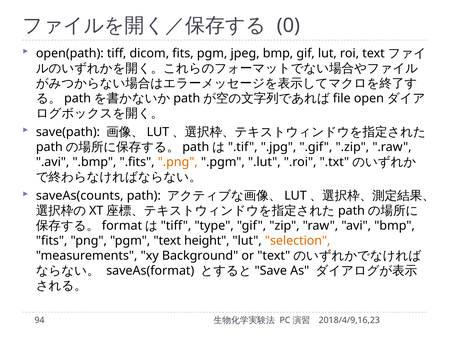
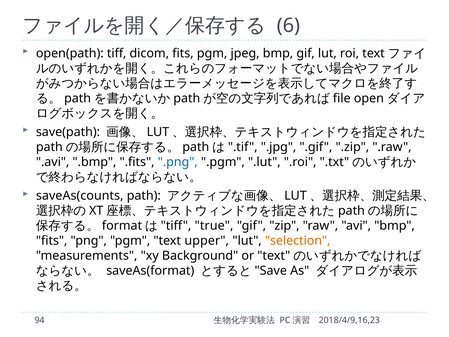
0: 0 -> 6
.png colour: orange -> blue
type: type -> true
height: height -> upper
